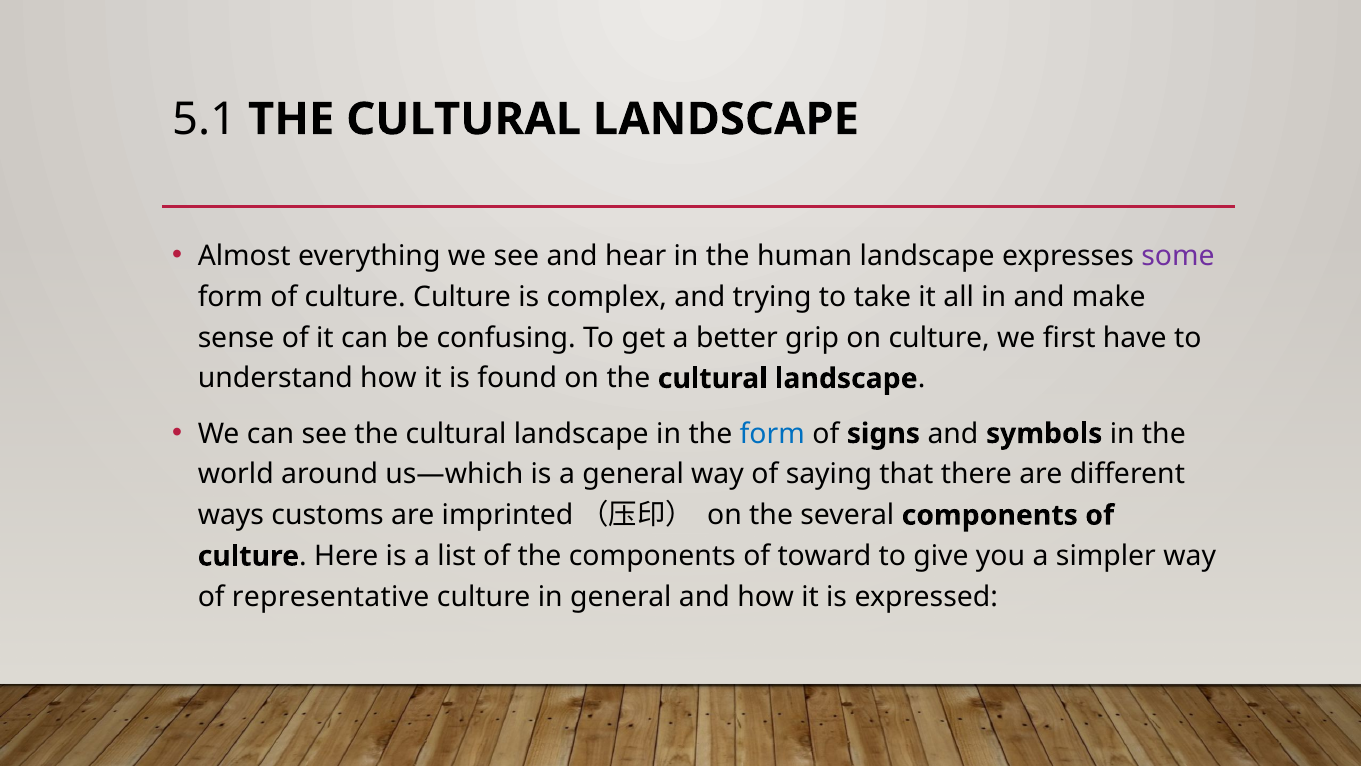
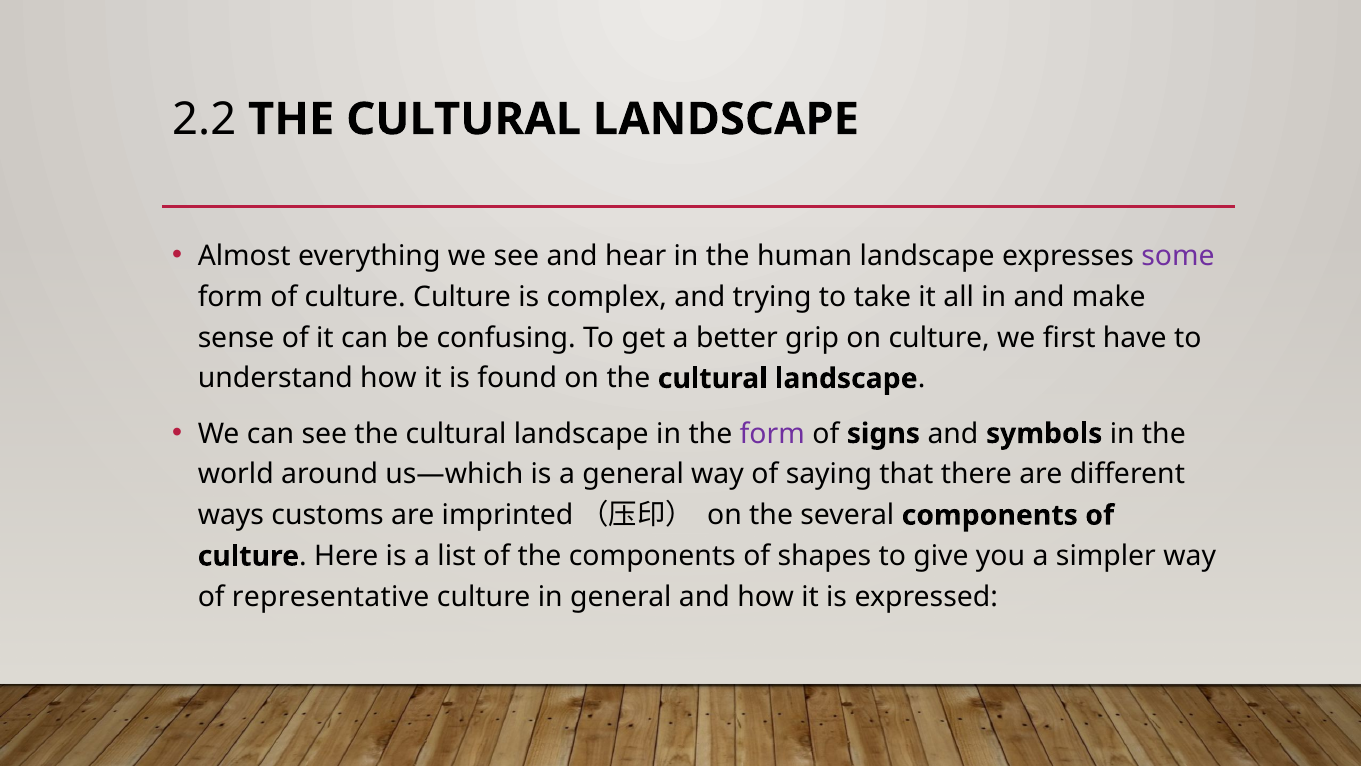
5.1: 5.1 -> 2.2
form at (772, 433) colour: blue -> purple
toward: toward -> shapes
